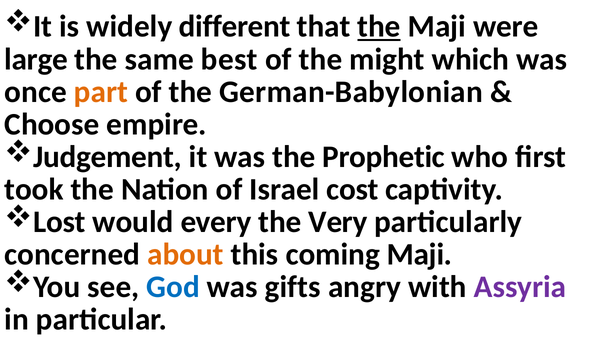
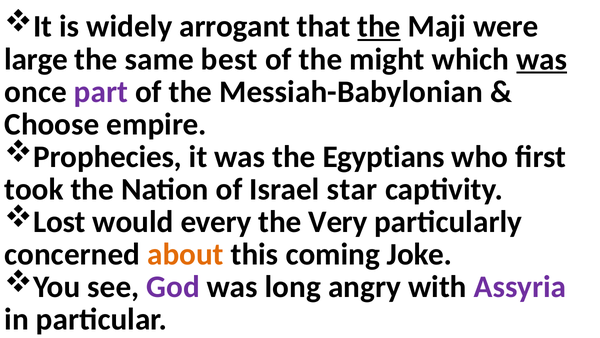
different: different -> arrogant
was at (542, 59) underline: none -> present
part colour: orange -> purple
German-Babylonian: German-Babylonian -> Messiah-Babylonian
Judgement: Judgement -> Prophecies
Prophetic: Prophetic -> Egyptians
cost: cost -> star
coming Maji: Maji -> Joke
God colour: blue -> purple
gifts: gifts -> long
